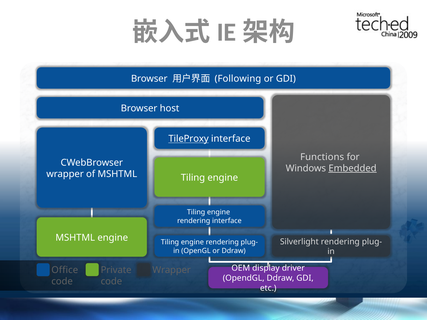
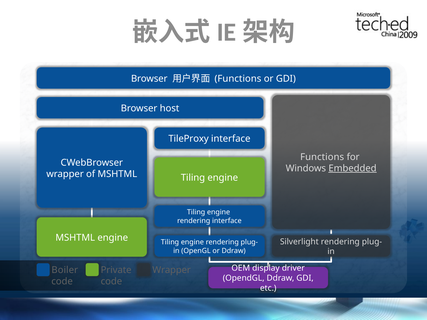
Following at (238, 79): Following -> Functions
TileProxy underline: present -> none
Office: Office -> Boiler
